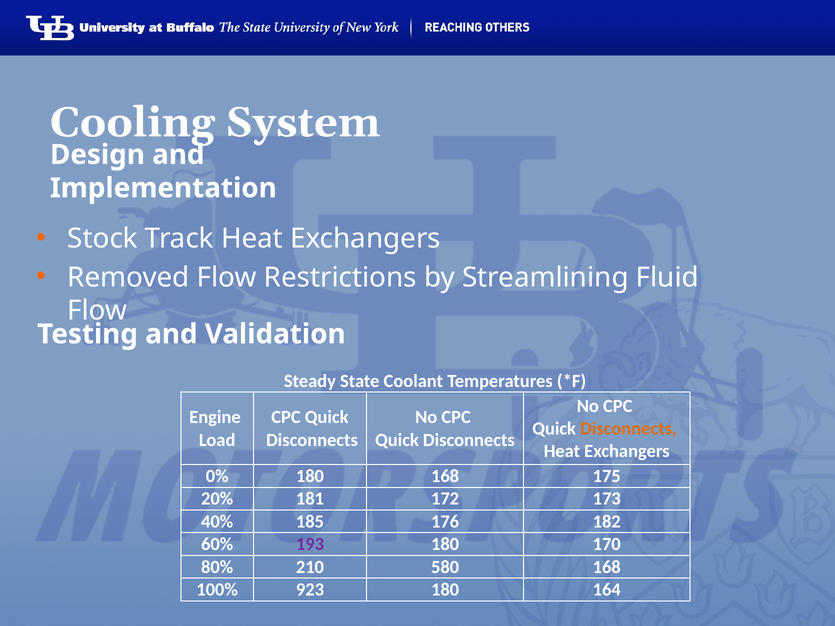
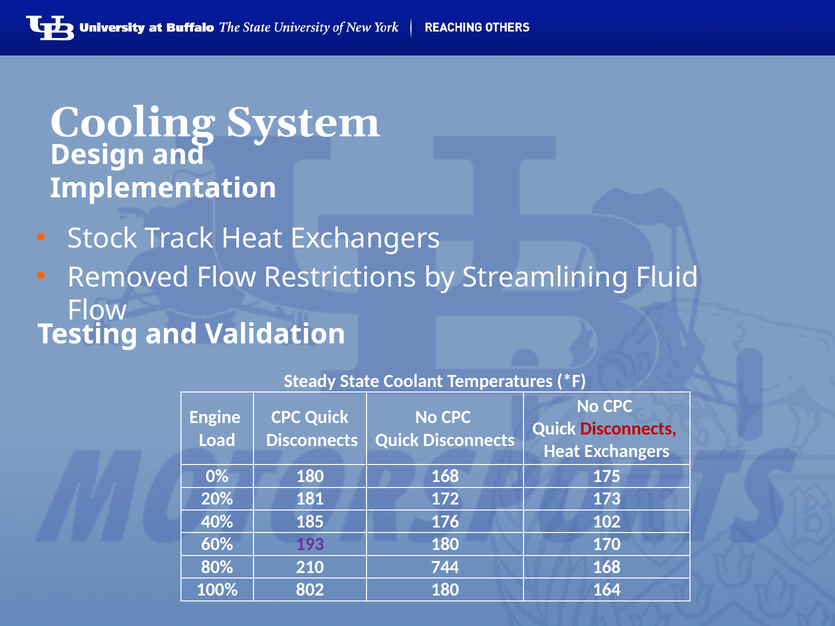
Disconnects at (628, 429) colour: orange -> red
182: 182 -> 102
580: 580 -> 744
923: 923 -> 802
